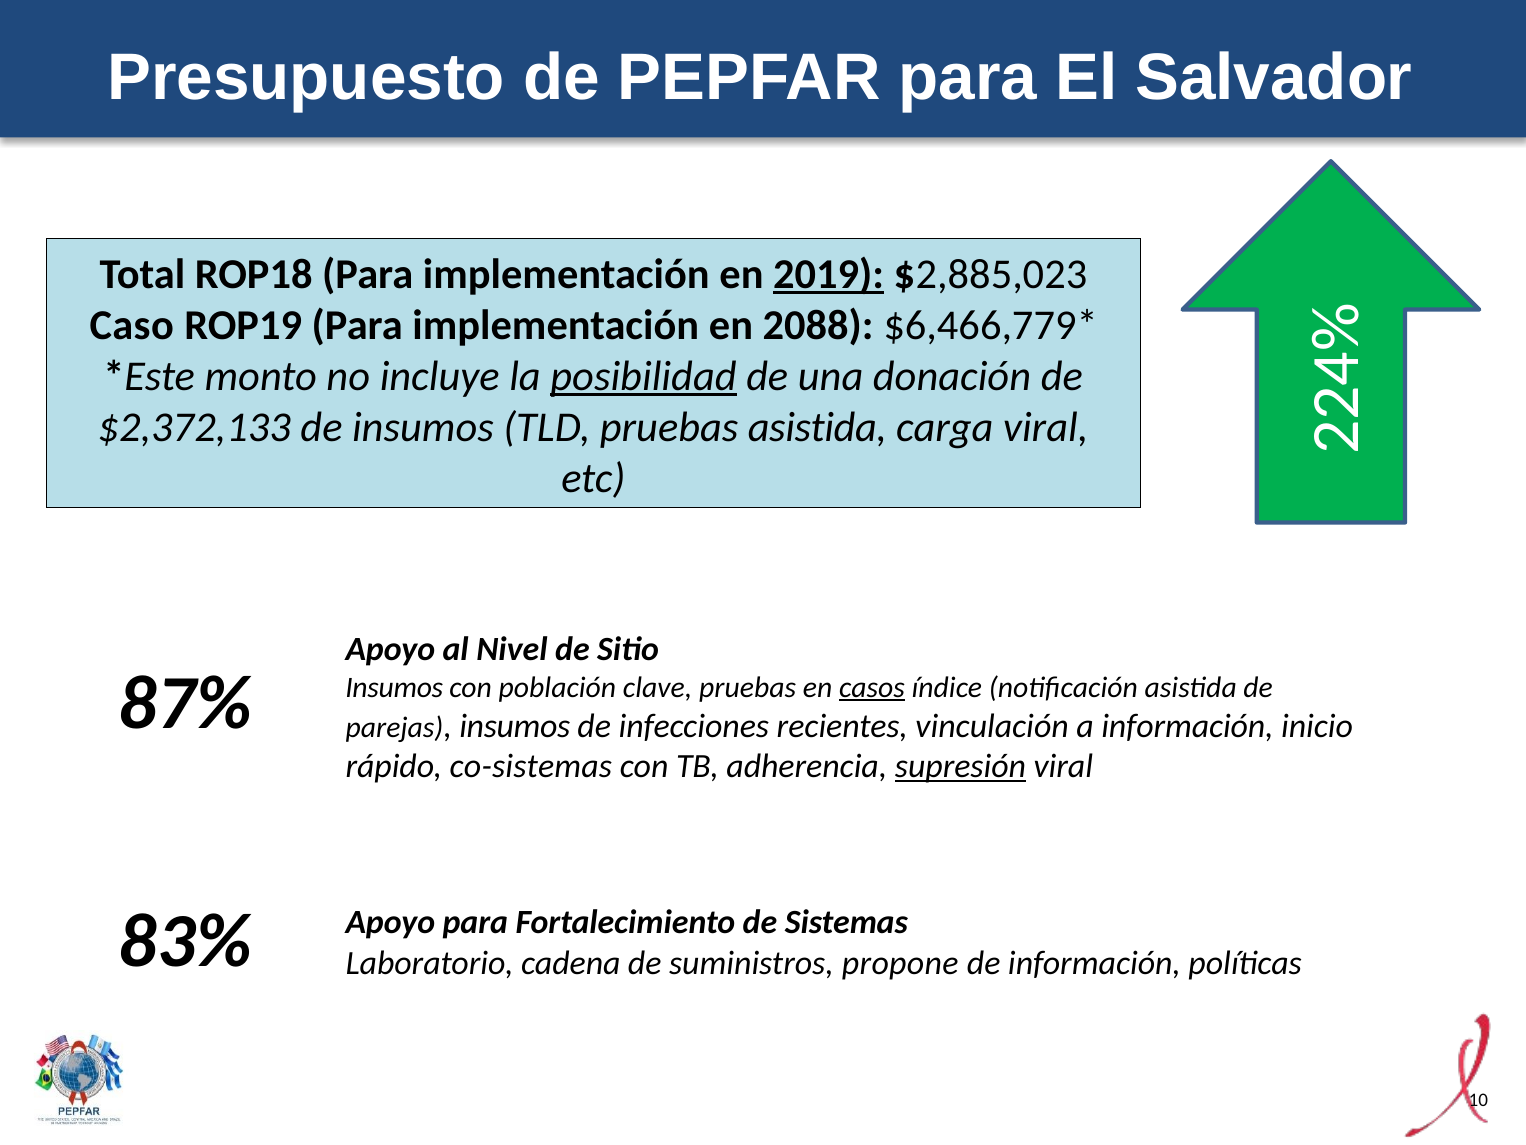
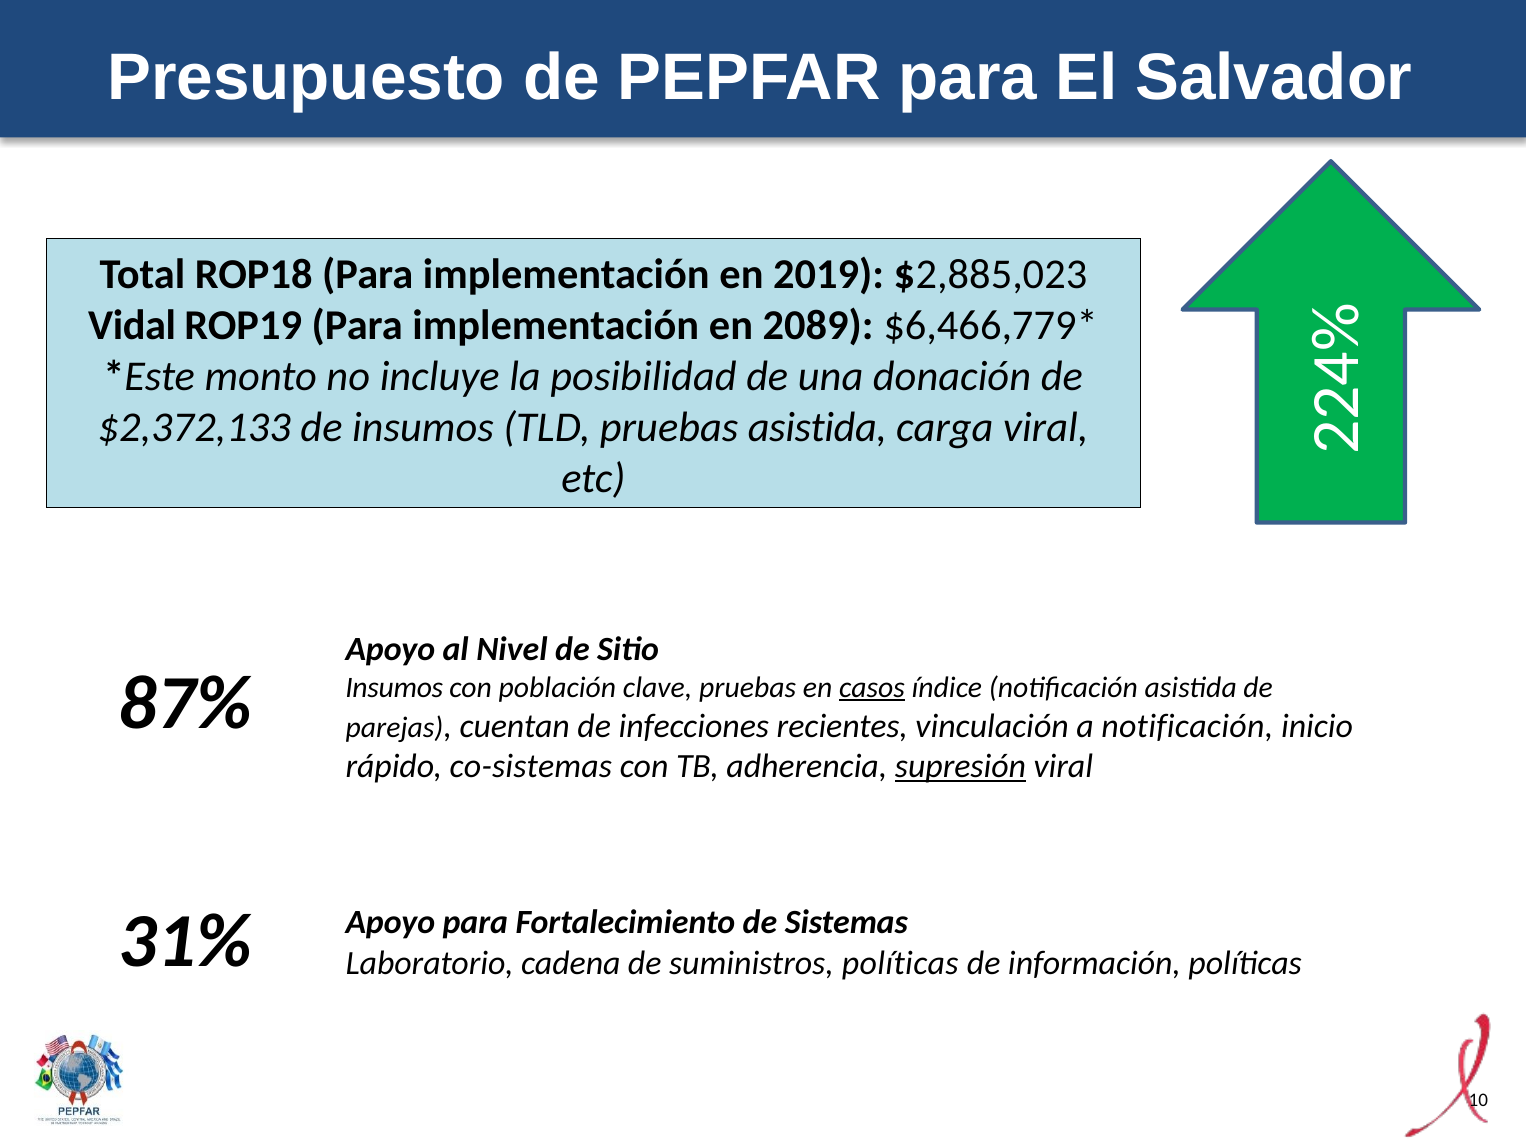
2019 underline: present -> none
Caso: Caso -> Vidal
2088: 2088 -> 2089
posibilidad underline: present -> none
parejas insumos: insumos -> cuentan
a información: información -> notificación
83%: 83% -> 31%
suministros propone: propone -> políticas
